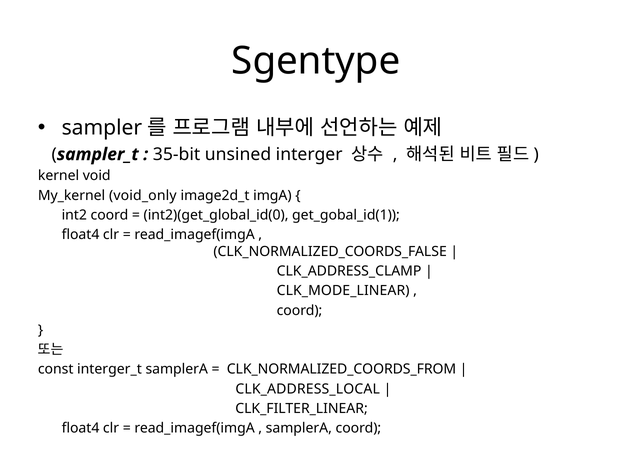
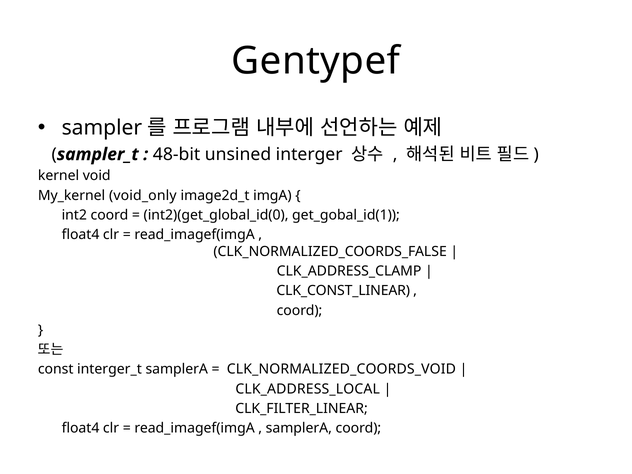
Sgentype: Sgentype -> Gentypef
35-bit: 35-bit -> 48-bit
CLK_MODE_LINEAR: CLK_MODE_LINEAR -> CLK_CONST_LINEAR
CLK_NORMALIZED_COORDS_FROM: CLK_NORMALIZED_COORDS_FROM -> CLK_NORMALIZED_COORDS_VOID
